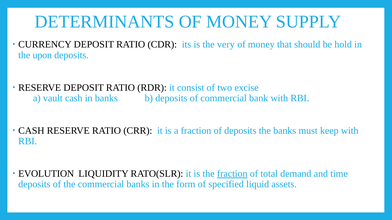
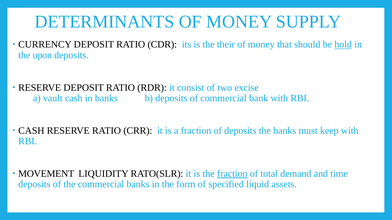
very: very -> their
hold underline: none -> present
EVOLUTION: EVOLUTION -> MOVEMENT
